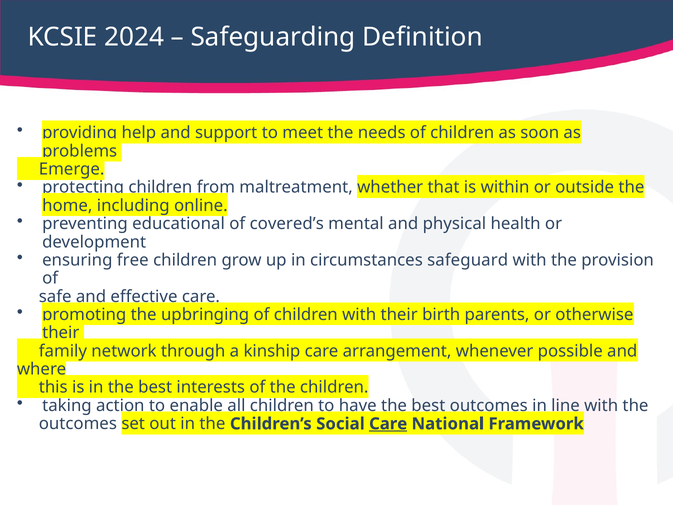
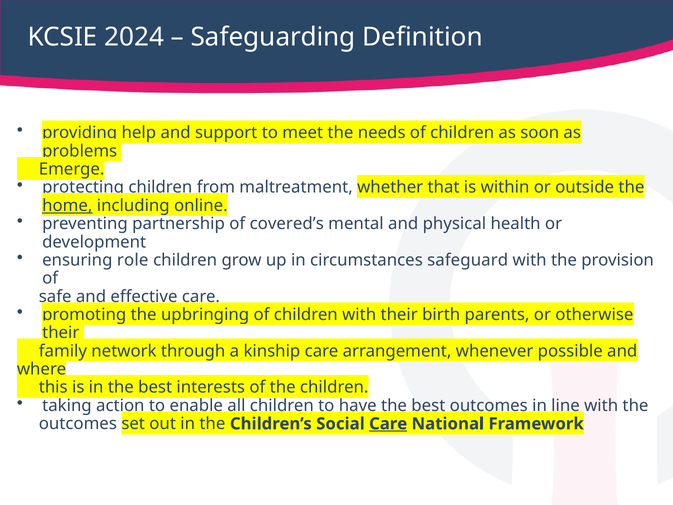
home underline: none -> present
educational: educational -> partnership
free: free -> role
